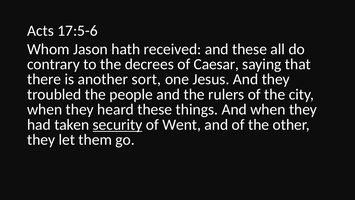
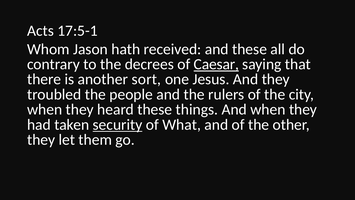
17:5-6: 17:5-6 -> 17:5-1
Caesar underline: none -> present
Went: Went -> What
